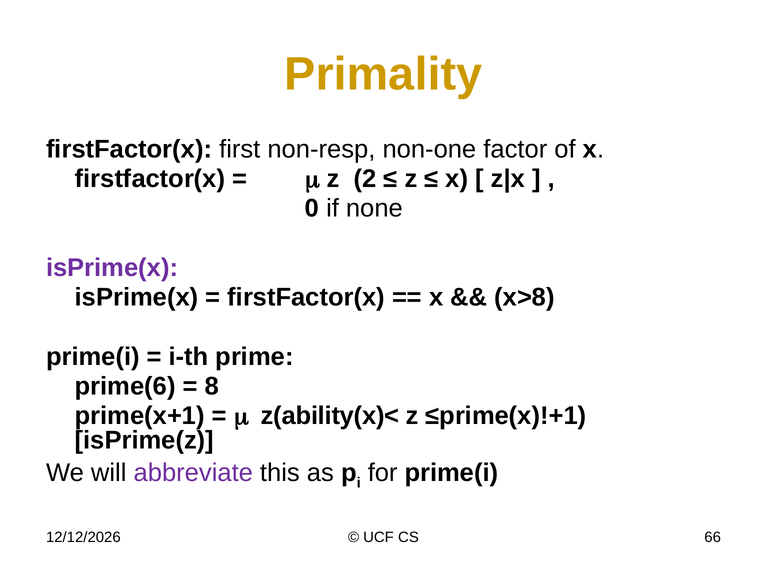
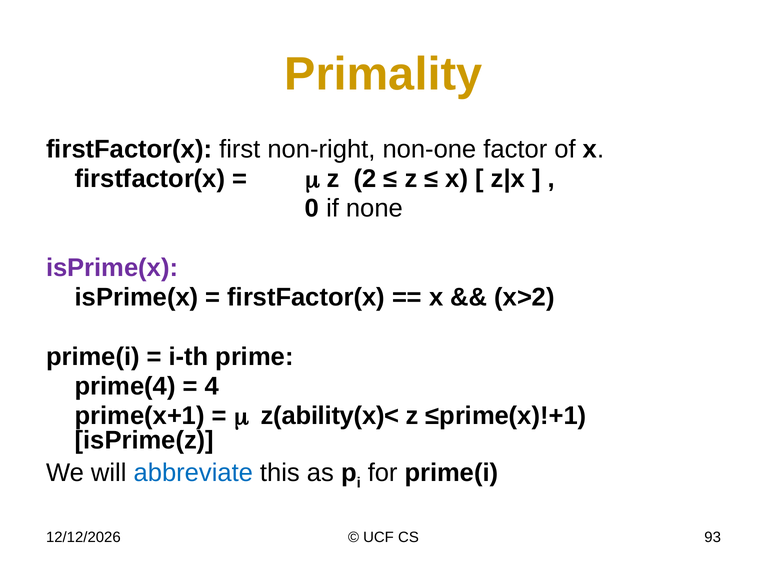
non-resp: non-resp -> non-right
x>8: x>8 -> x>2
prime(6: prime(6 -> prime(4
8: 8 -> 4
abbreviate colour: purple -> blue
66: 66 -> 93
